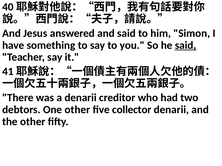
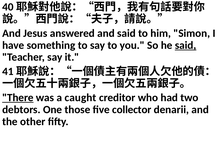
There underline: none -> present
a denarii: denarii -> caught
One other: other -> those
